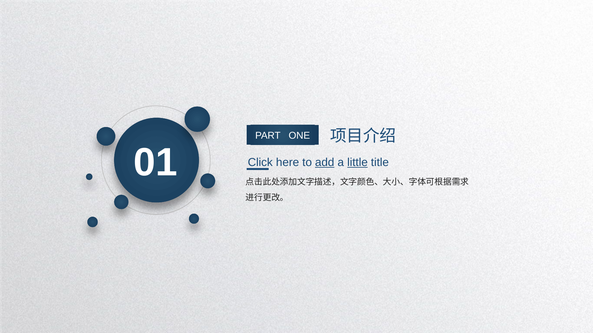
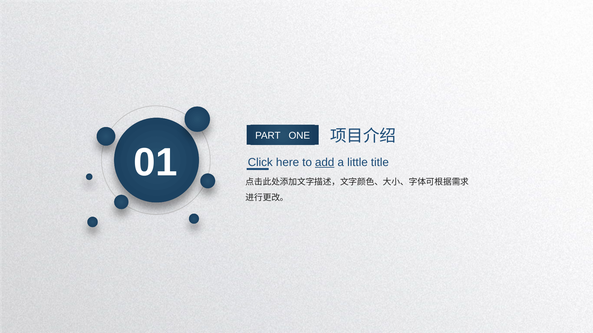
little underline: present -> none
